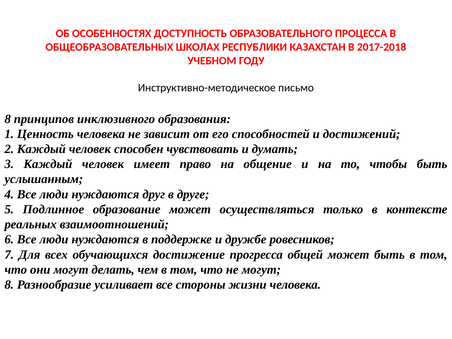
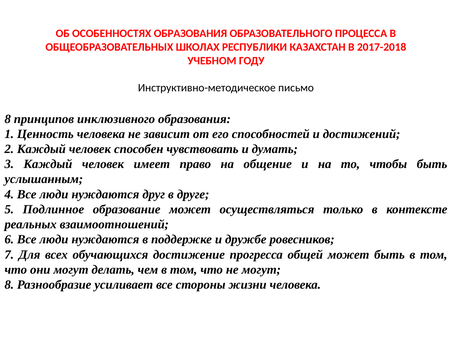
ОСОБЕННОСТЯХ ДОСТУПНОСТЬ: ДОСТУПНОСТЬ -> ОБРАЗОВАНИЯ
